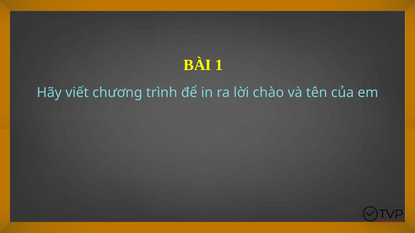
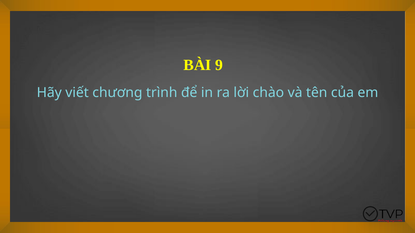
1: 1 -> 9
